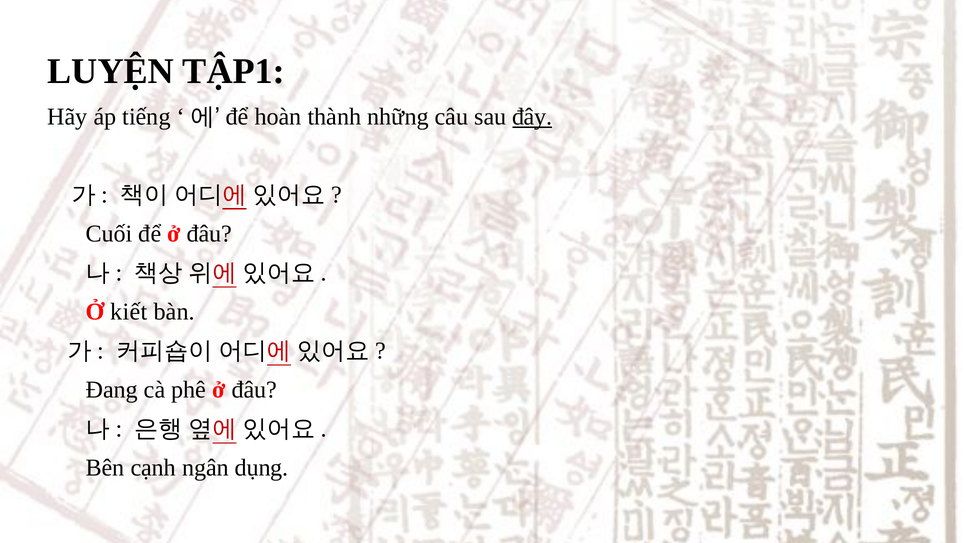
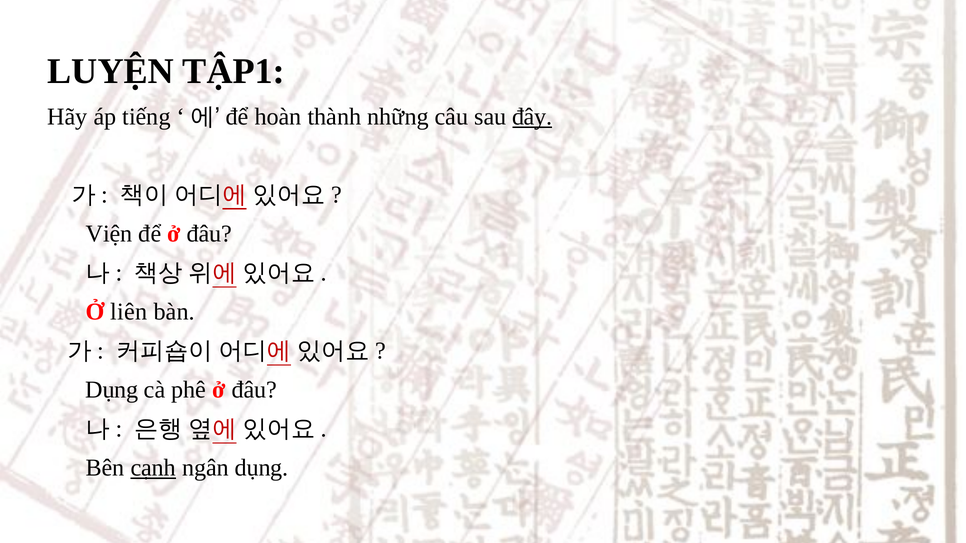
Cuối: Cuối -> Viện
kiết: kiết -> liên
Đang at (112, 390): Đang -> Dụng
cạnh underline: none -> present
